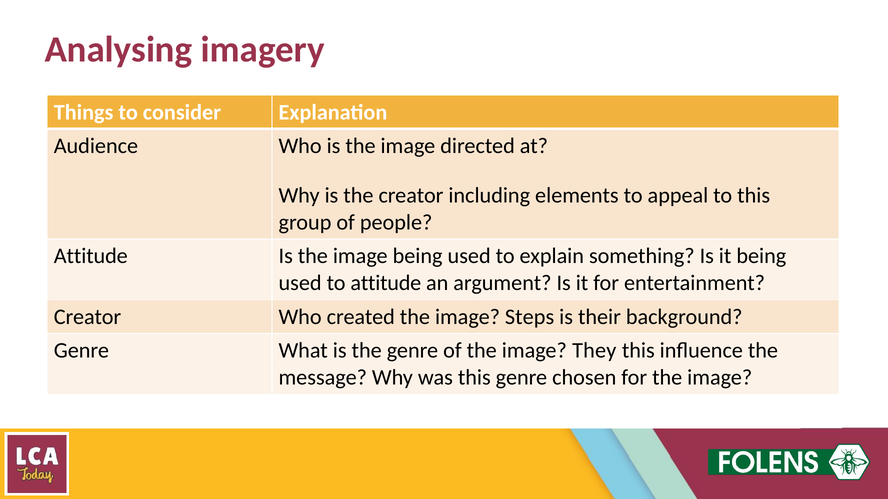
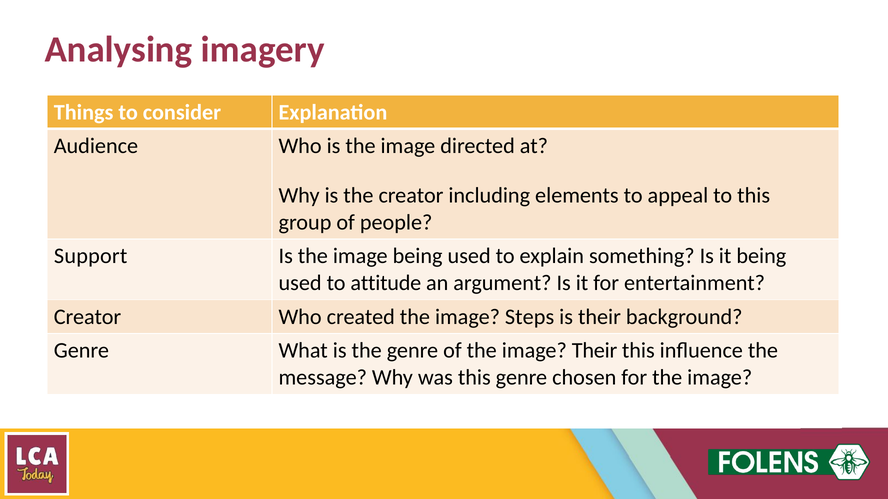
Attitude at (91, 256): Attitude -> Support
image They: They -> Their
